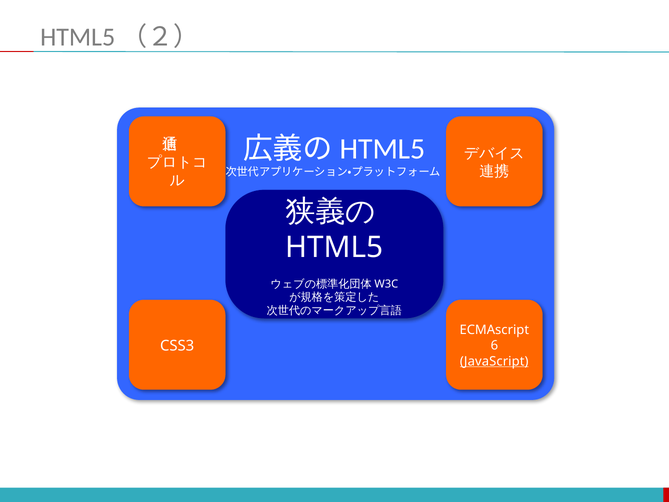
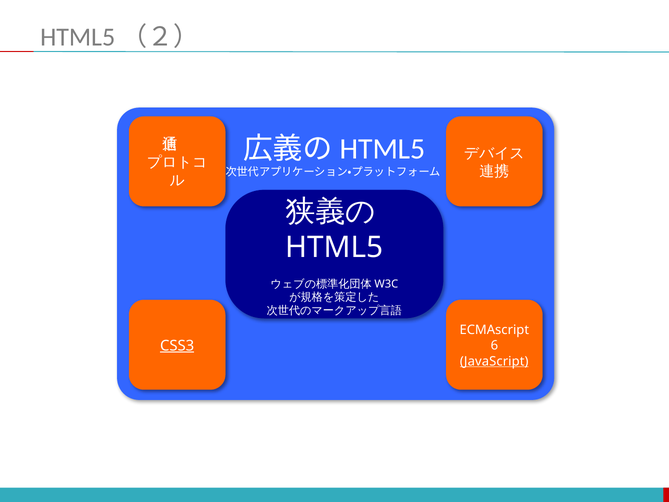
CSS3 underline: none -> present
